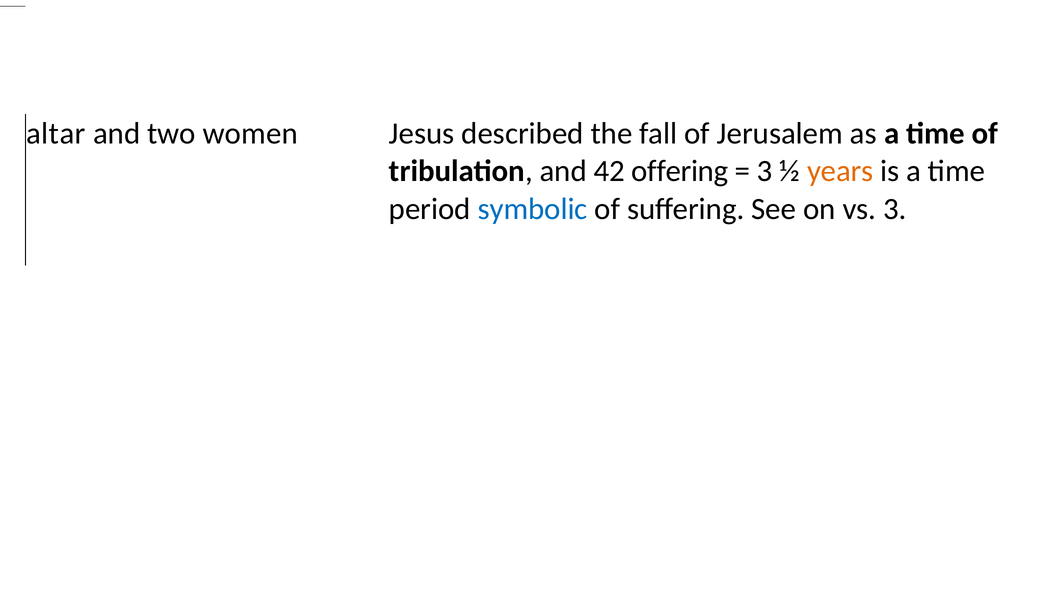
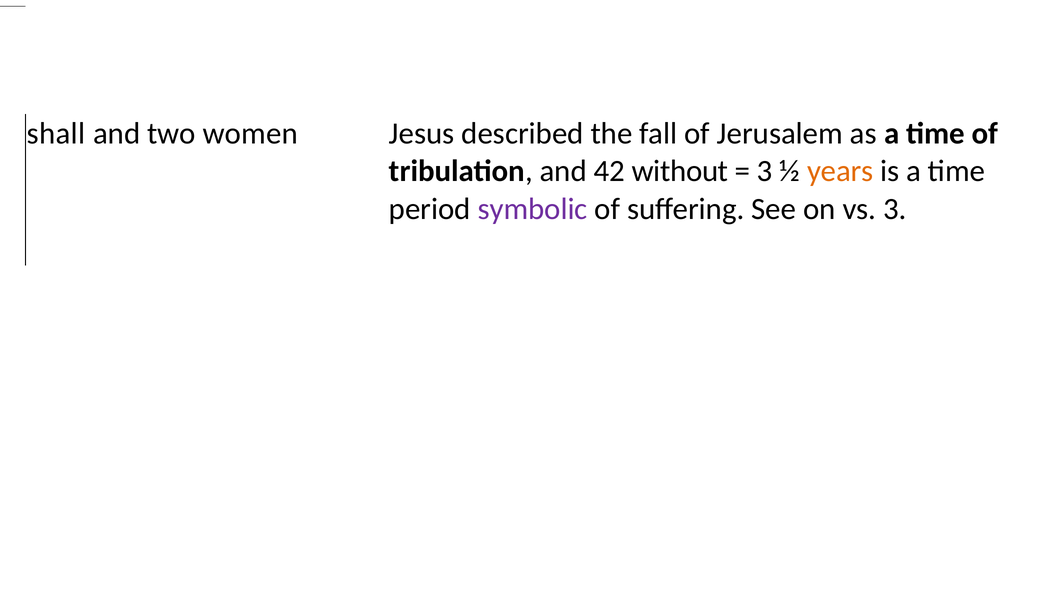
altar: altar -> shall
offering: offering -> without
symbolic colour: blue -> purple
